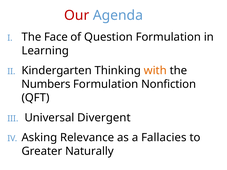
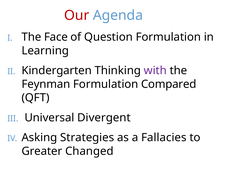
with colour: orange -> purple
Numbers: Numbers -> Feynman
Nonfiction: Nonfiction -> Compared
Relevance: Relevance -> Strategies
Naturally: Naturally -> Changed
